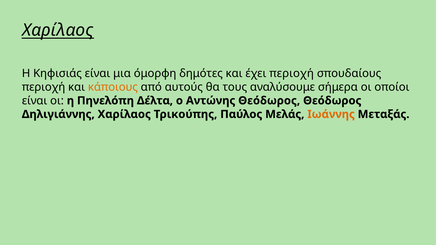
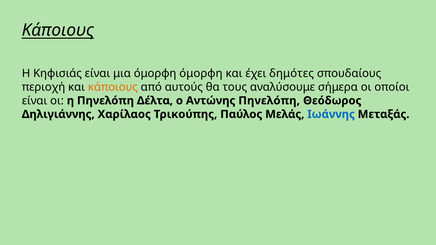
Χαρίλαος at (58, 30): Χαρίλαος -> Κάποιους
όμορφη δημότες: δημότες -> όμορφη
έχει περιοχή: περιοχή -> δημότες
Αντώνης Θεόδωρος: Θεόδωρος -> Πηνελόπη
Ιωάννης colour: orange -> blue
